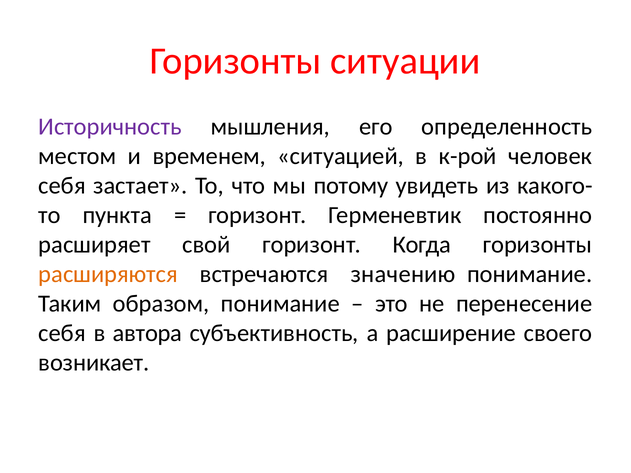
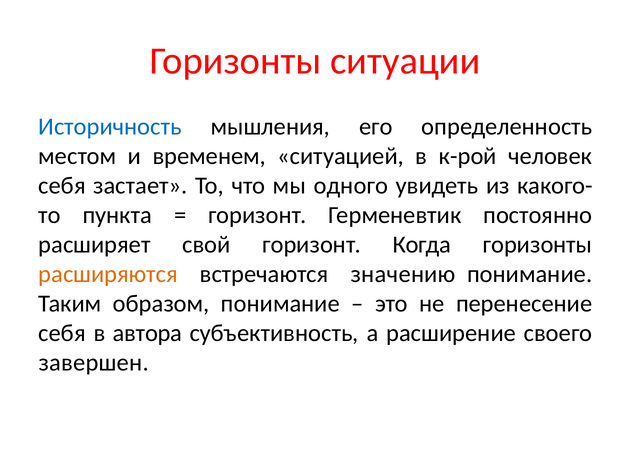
Историчность colour: purple -> blue
потому: потому -> одного
возникает: возникает -> завершен
